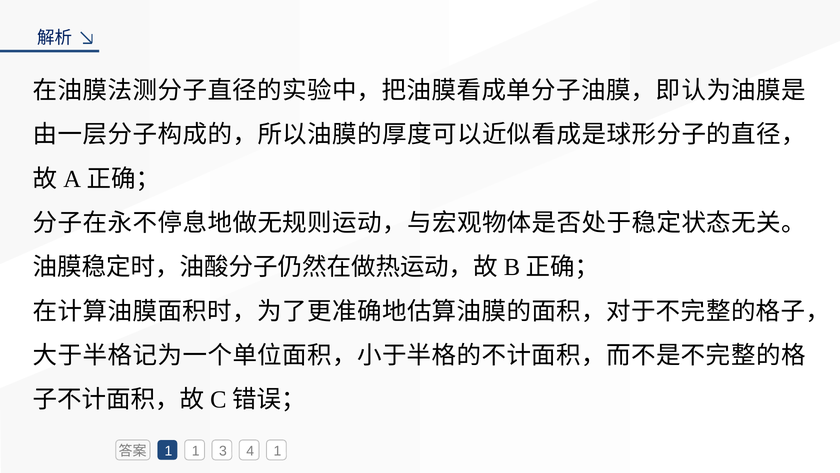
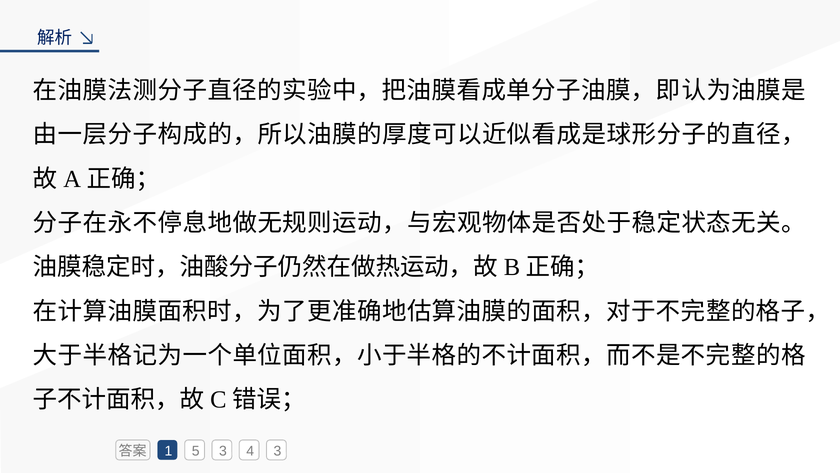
1 1: 1 -> 5
4 1: 1 -> 3
